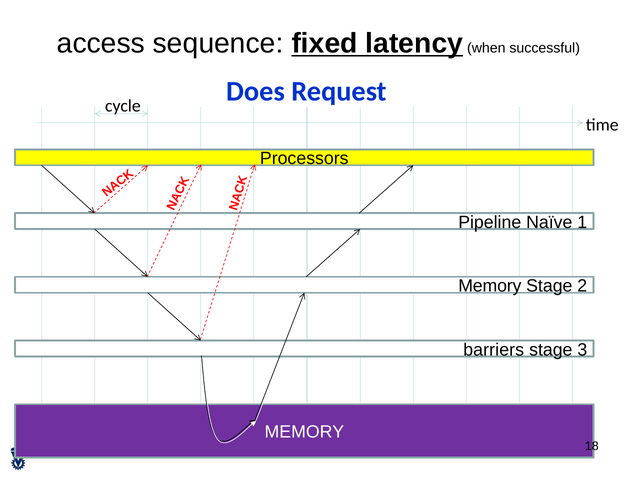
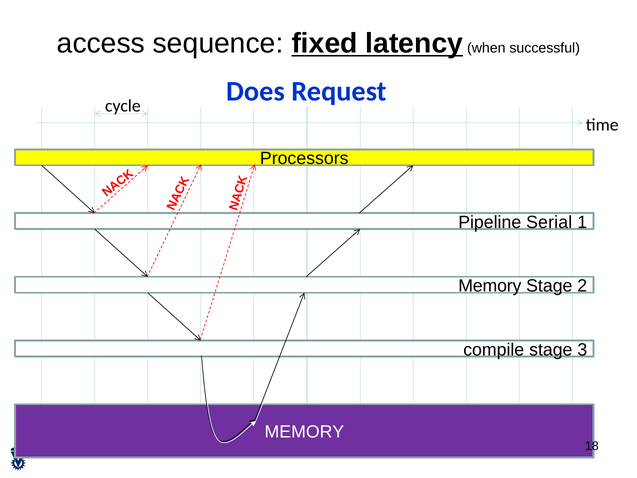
Naïve: Naïve -> Serial
barriers: barriers -> compile
